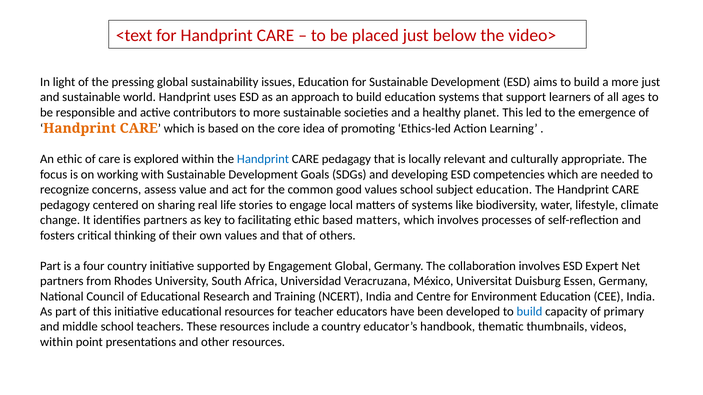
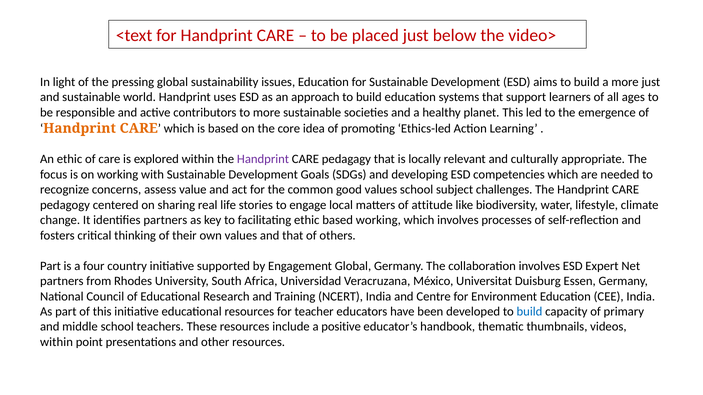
Handprint at (263, 159) colour: blue -> purple
subject education: education -> challenges
of systems: systems -> attitude
based matters: matters -> working
a country: country -> positive
